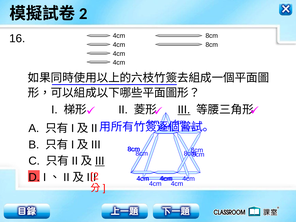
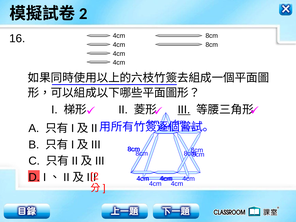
III at (100, 161) underline: present -> none
